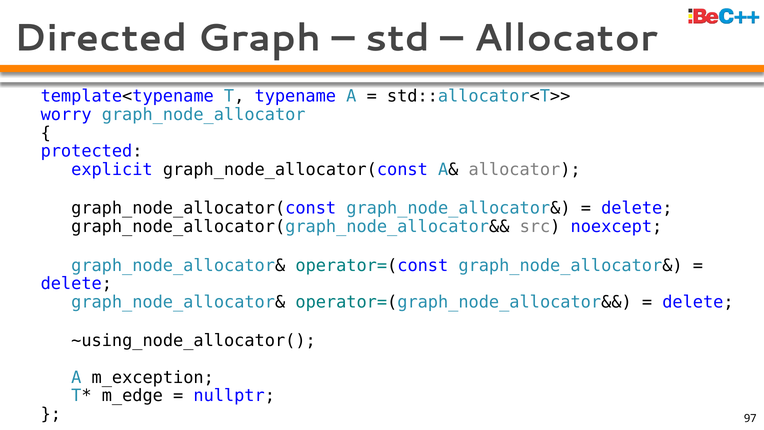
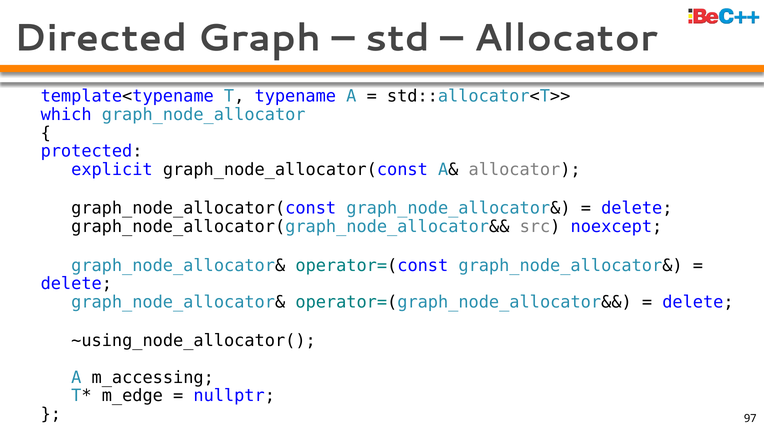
worry: worry -> which
m_exception: m_exception -> m_accessing
